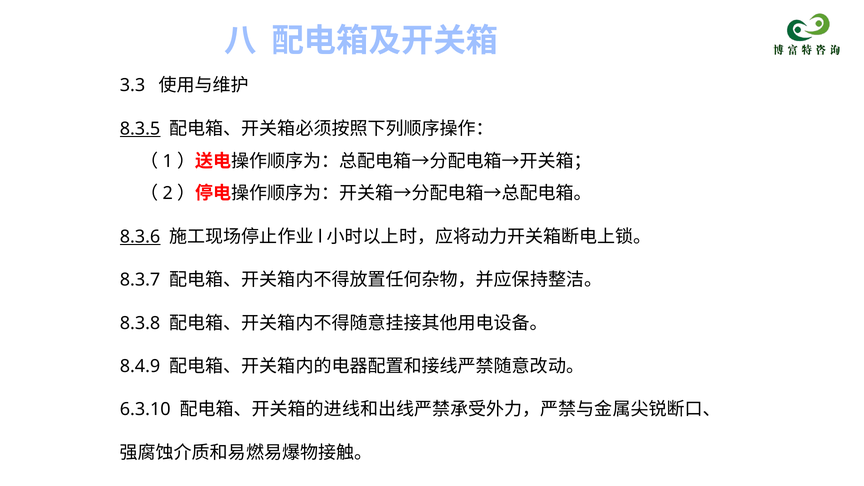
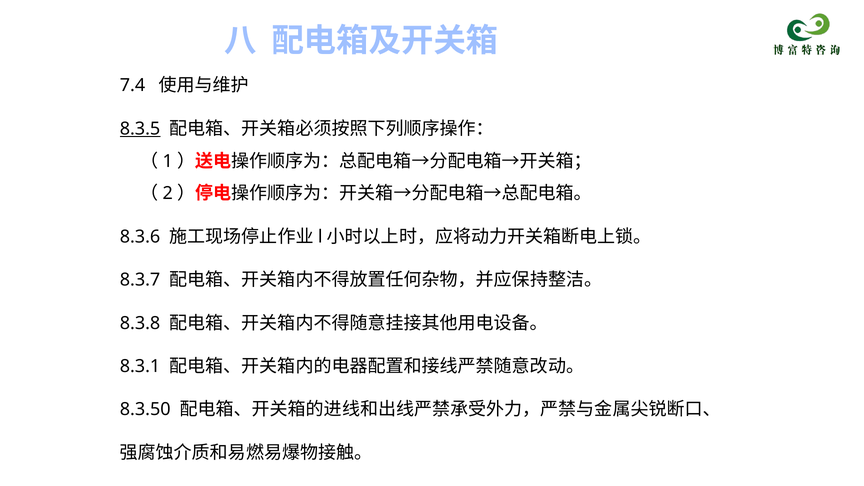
3.3: 3.3 -> 7.4
8.3.6 underline: present -> none
8.4.9: 8.4.9 -> 8.3.1
6.3.10: 6.3.10 -> 8.3.50
